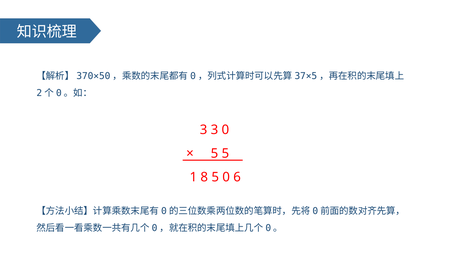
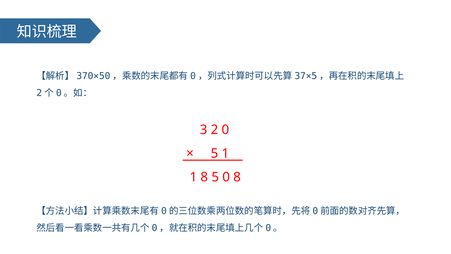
3 3: 3 -> 2
5 5: 5 -> 1
0 6: 6 -> 8
